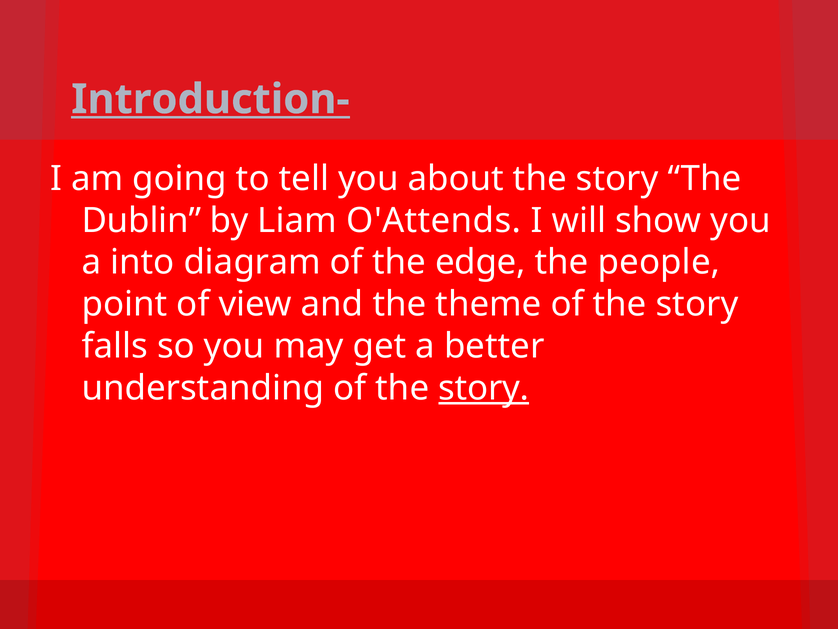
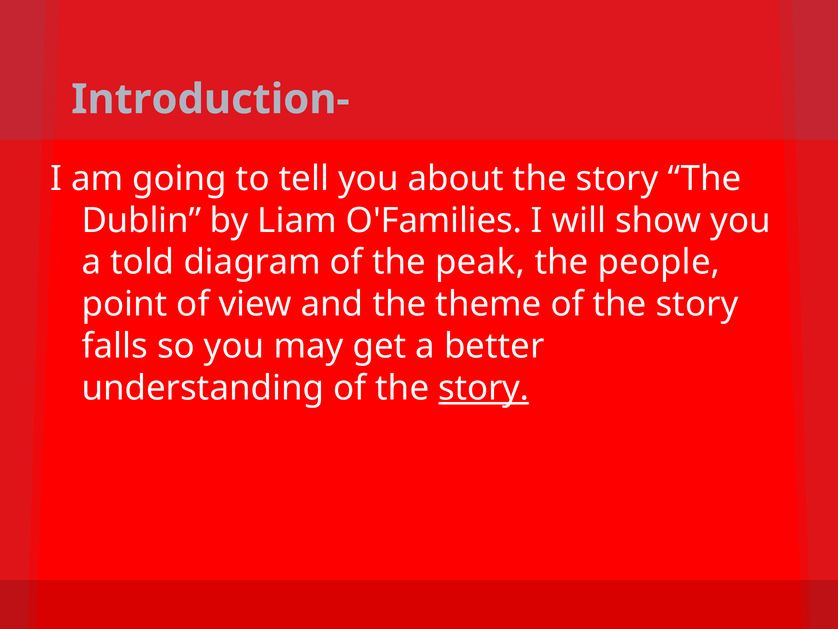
Introduction- underline: present -> none
O'Attends: O'Attends -> O'Families
into: into -> told
edge: edge -> peak
